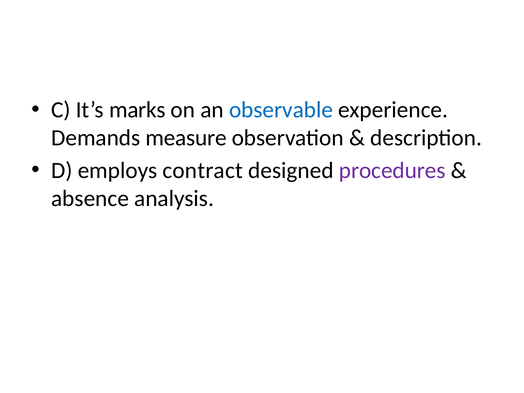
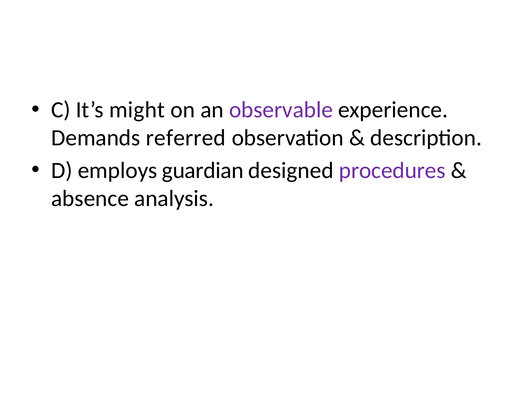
marks: marks -> might
observable colour: blue -> purple
measure: measure -> referred
contract: contract -> guardian
